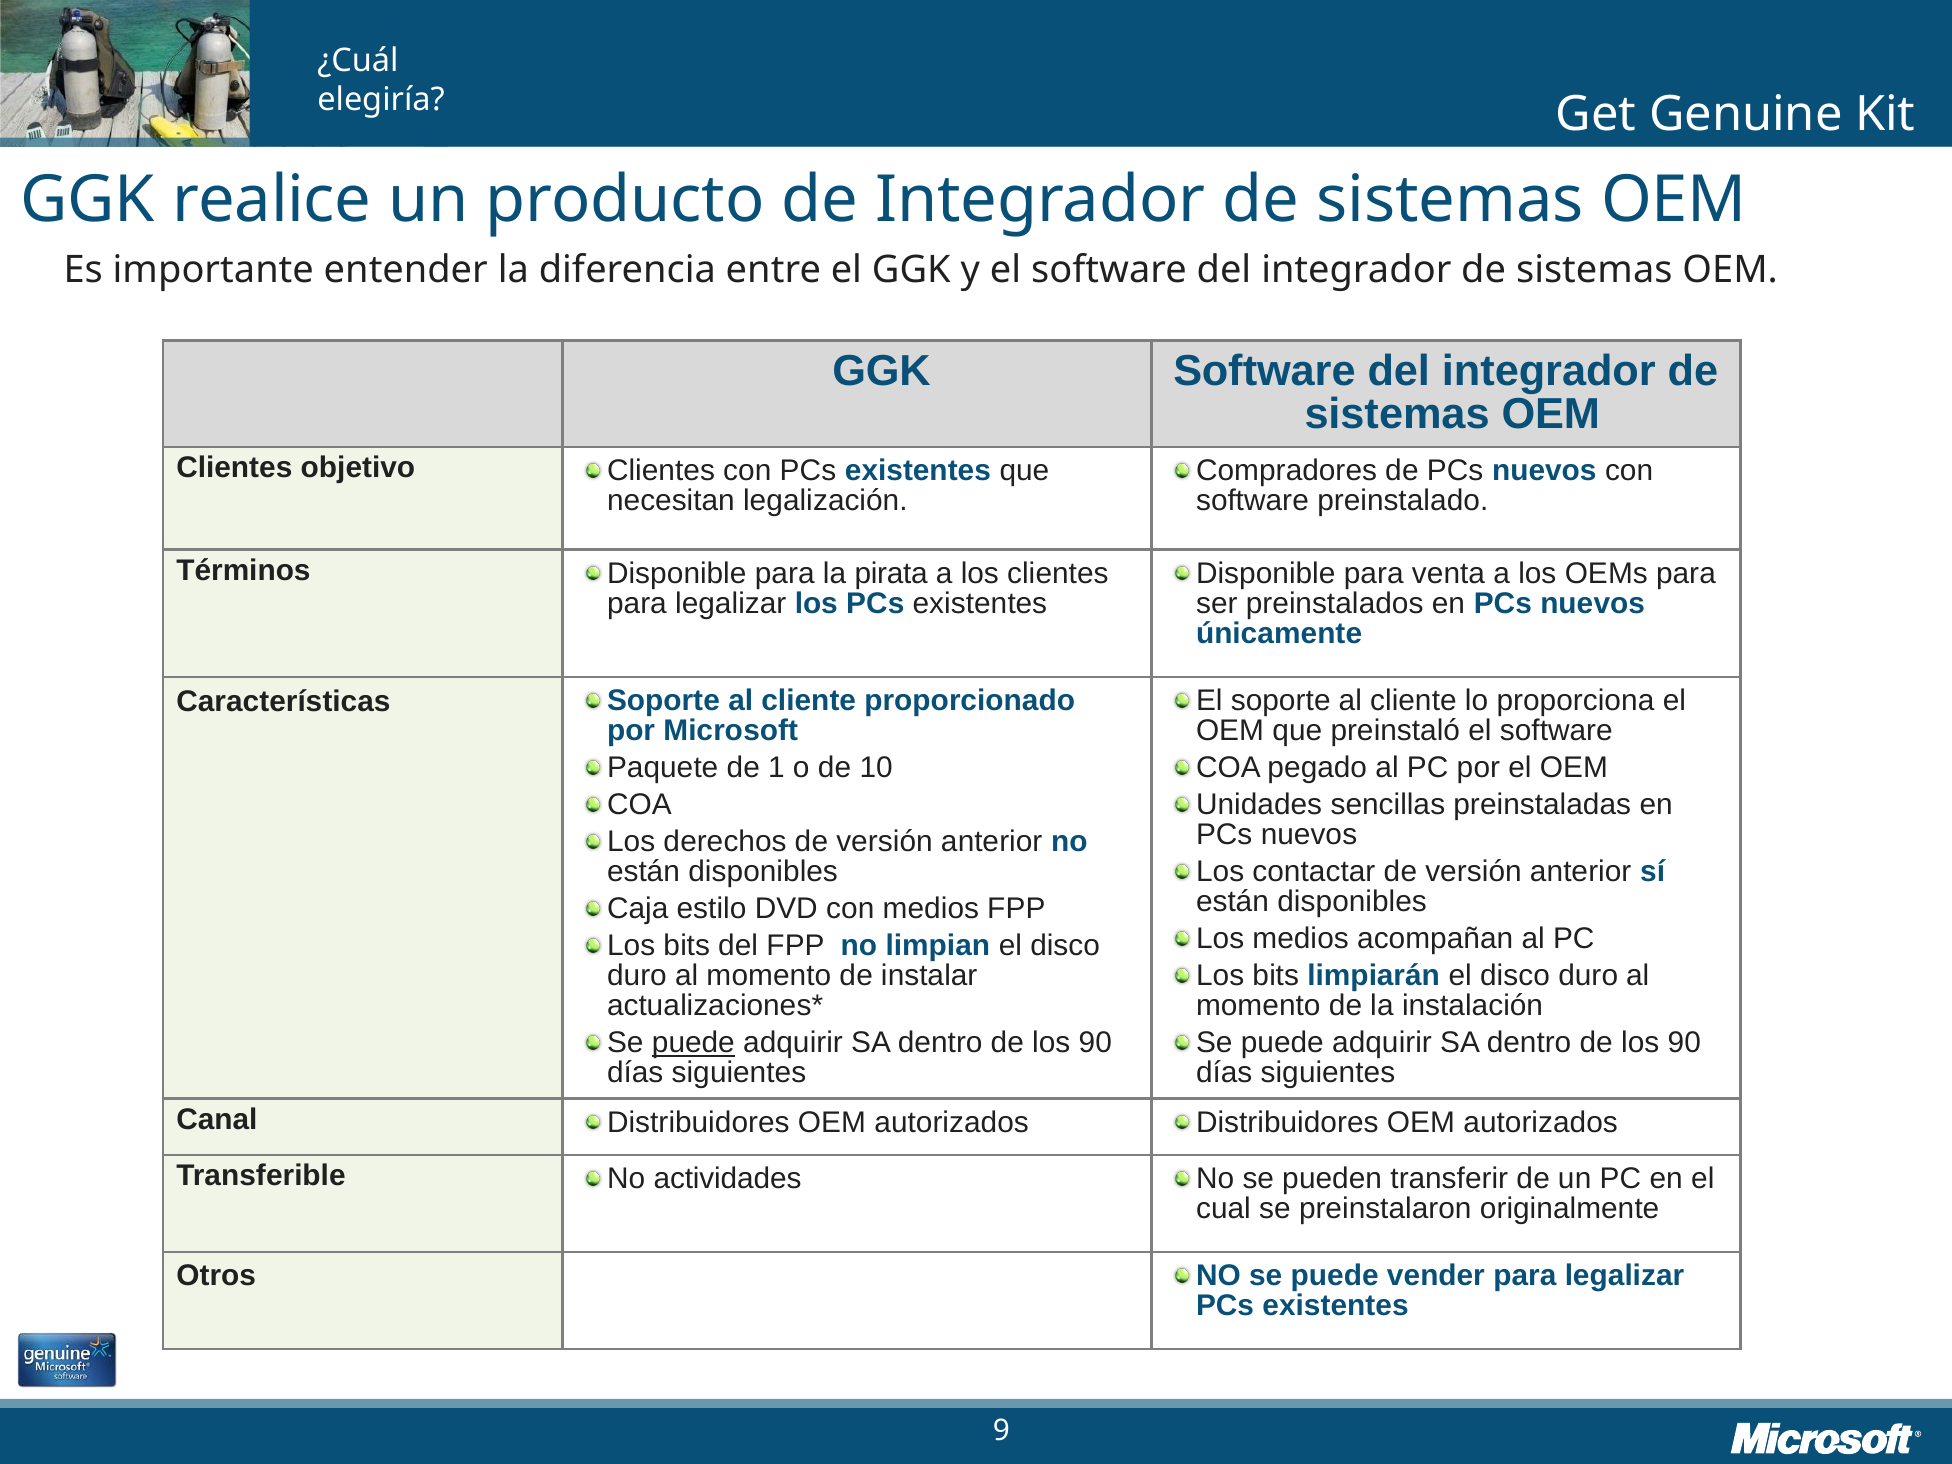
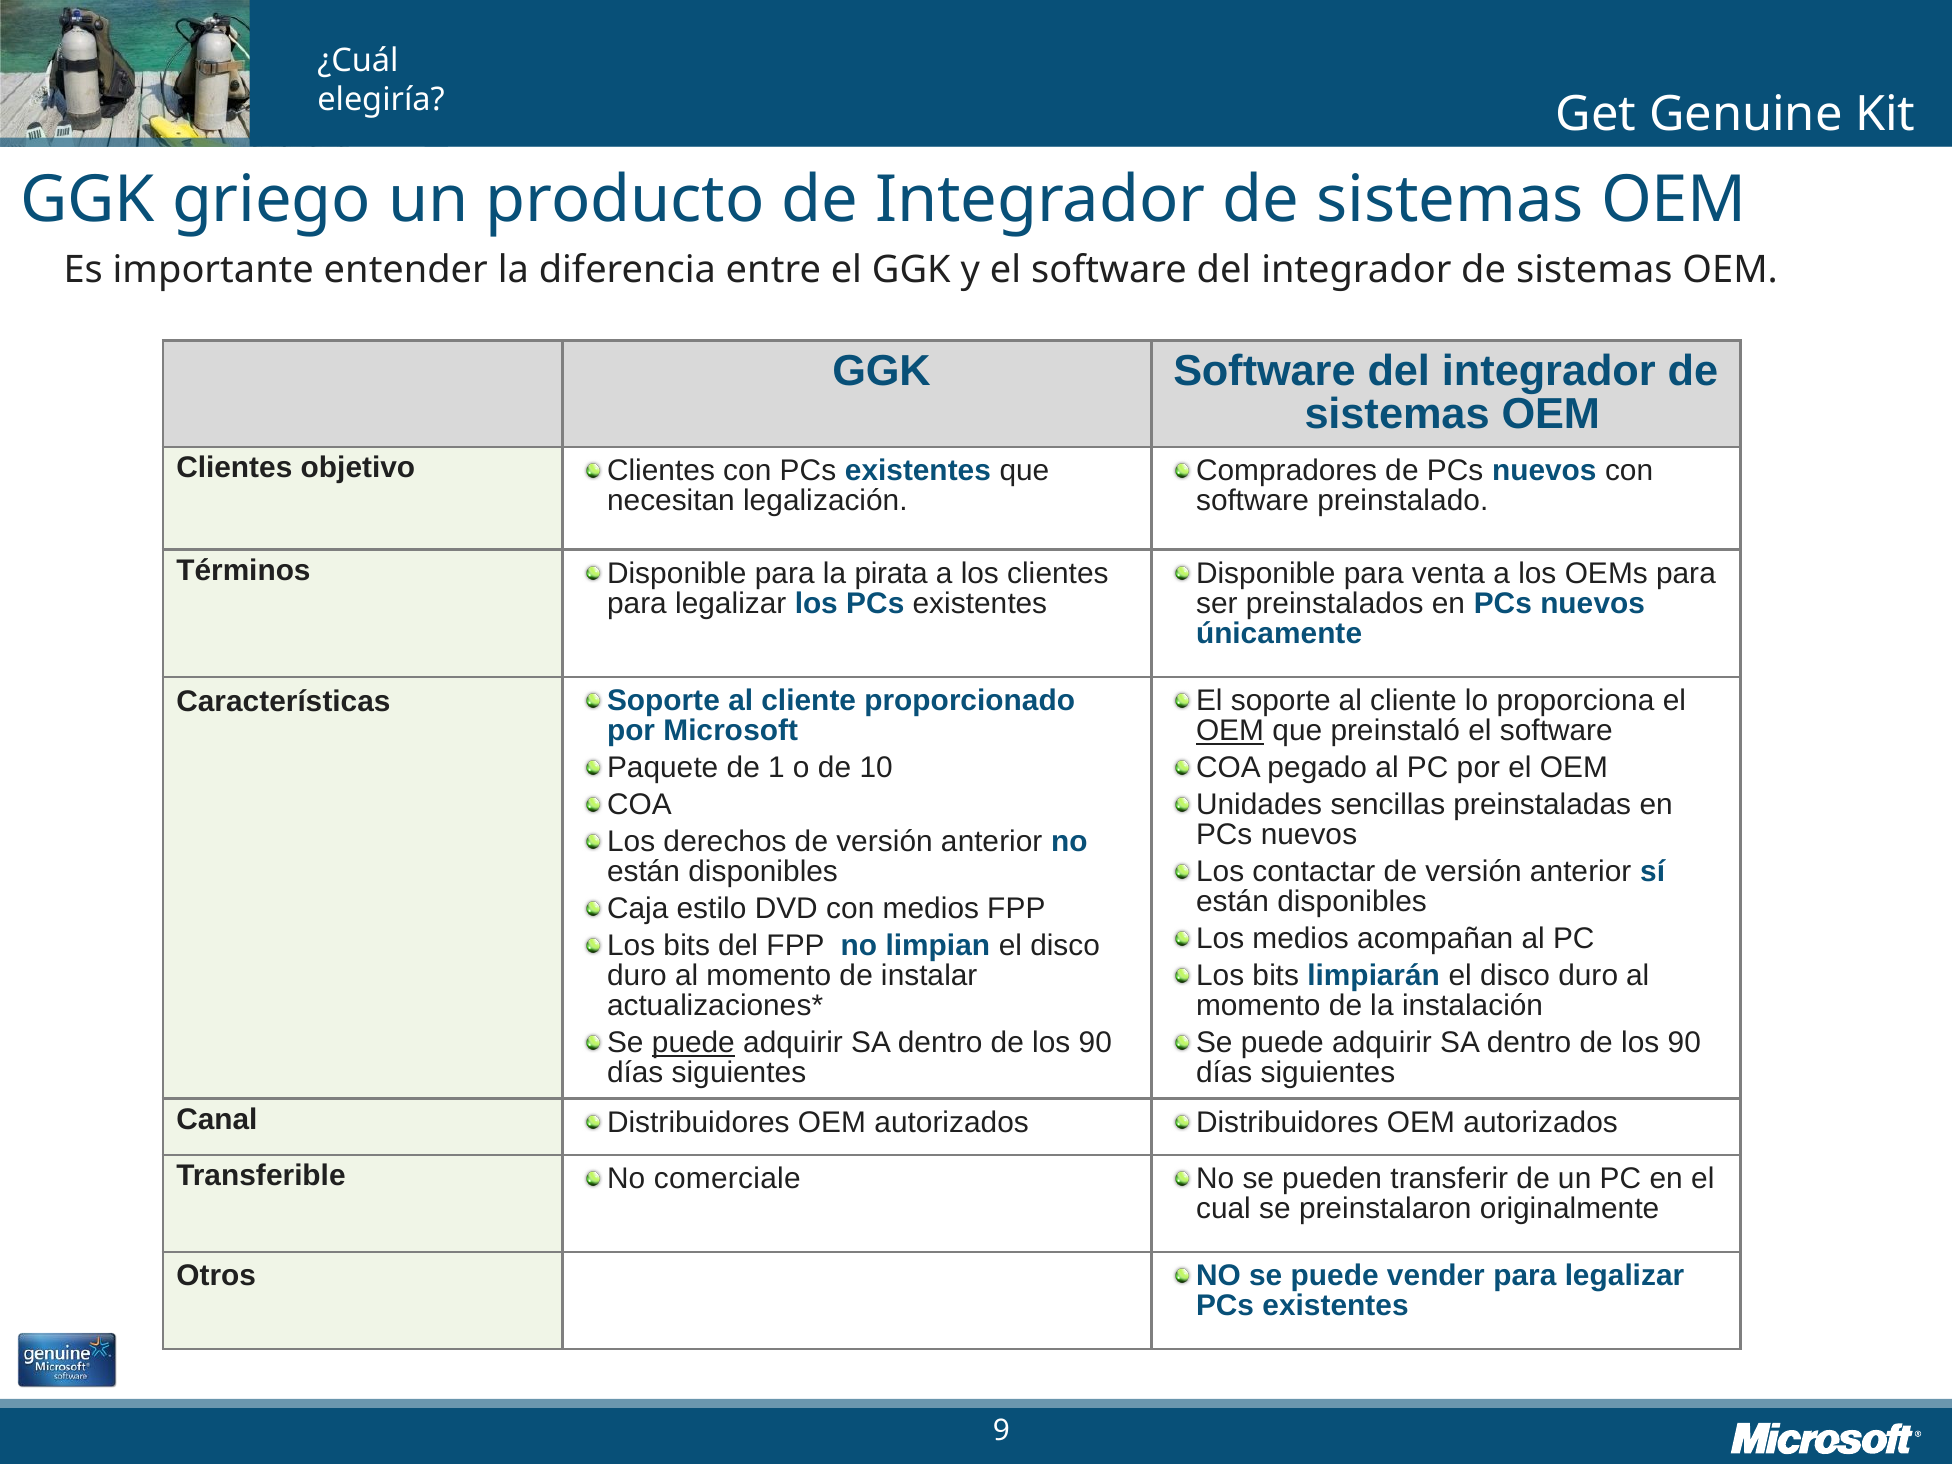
realice: realice -> griego
OEM at (1230, 731) underline: none -> present
actividades: actividades -> comerciale
